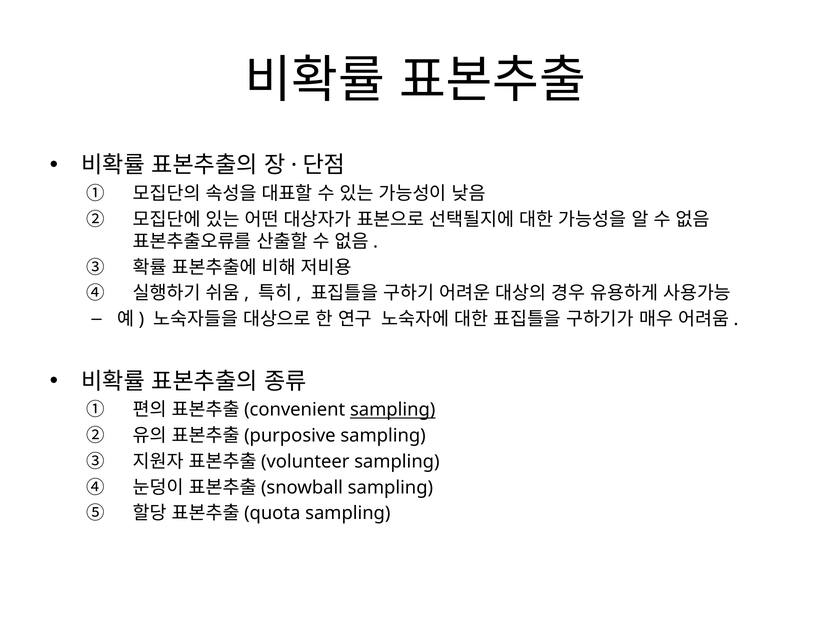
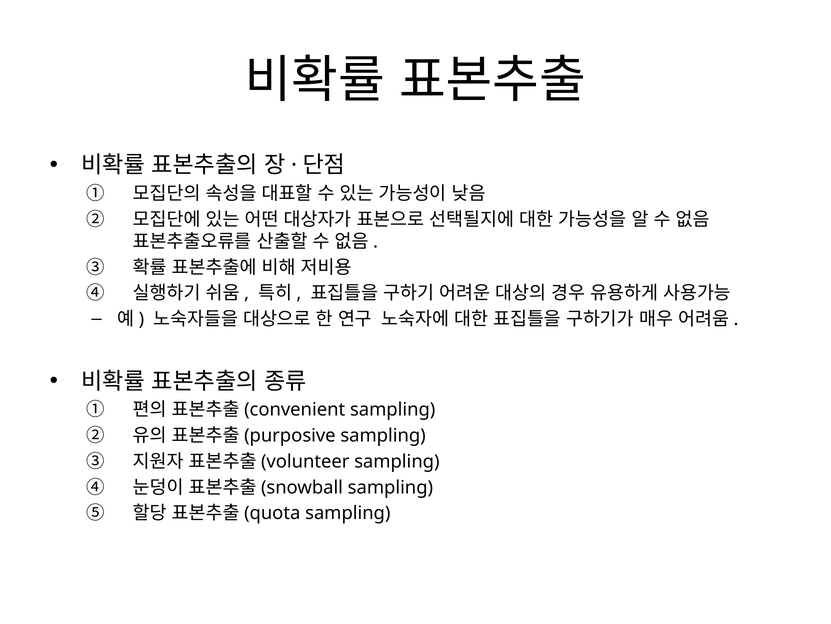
sampling at (393, 409) underline: present -> none
